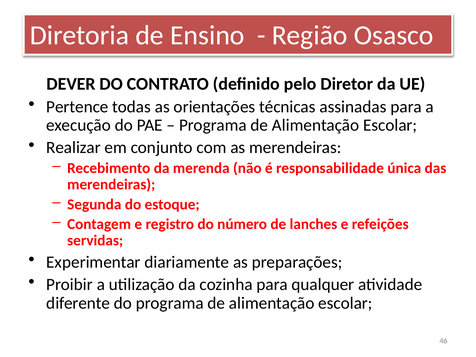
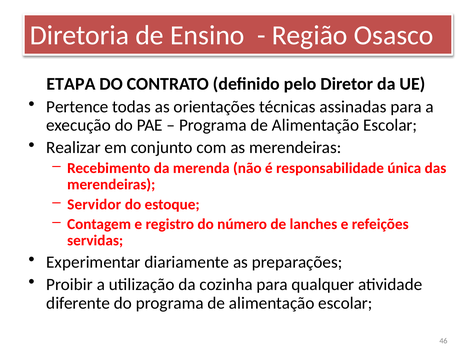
DEVER: DEVER -> ETAPA
Segunda: Segunda -> Servidor
